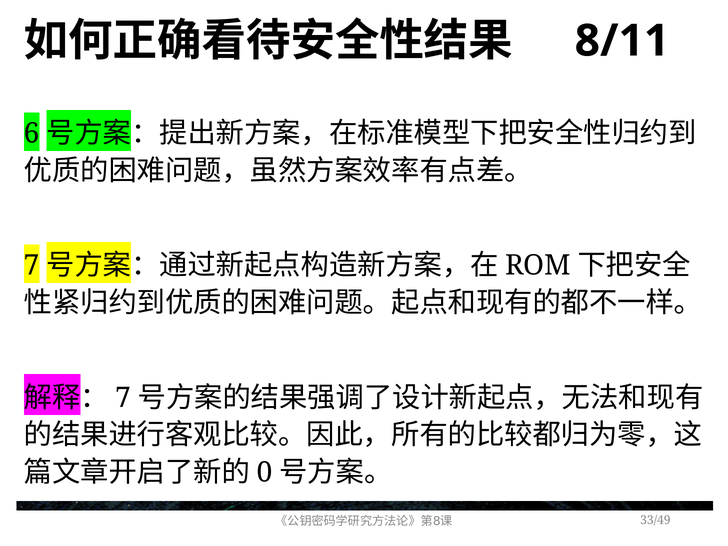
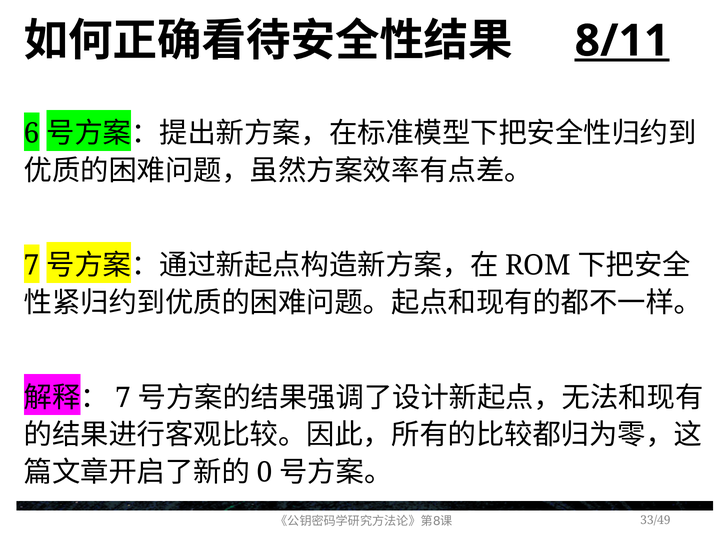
8/11 underline: none -> present
